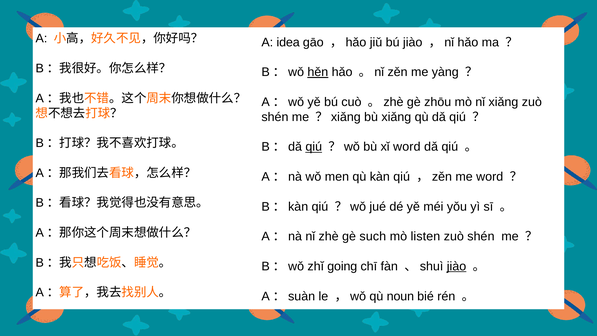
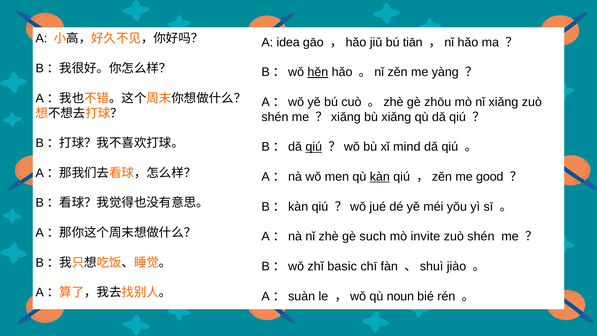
bú jiào: jiào -> tiān
xǐ word: word -> mind
kàn underline: none -> present
me word: word -> good
listen: listen -> invite
going: going -> basic
jiào at (456, 266) underline: present -> none
